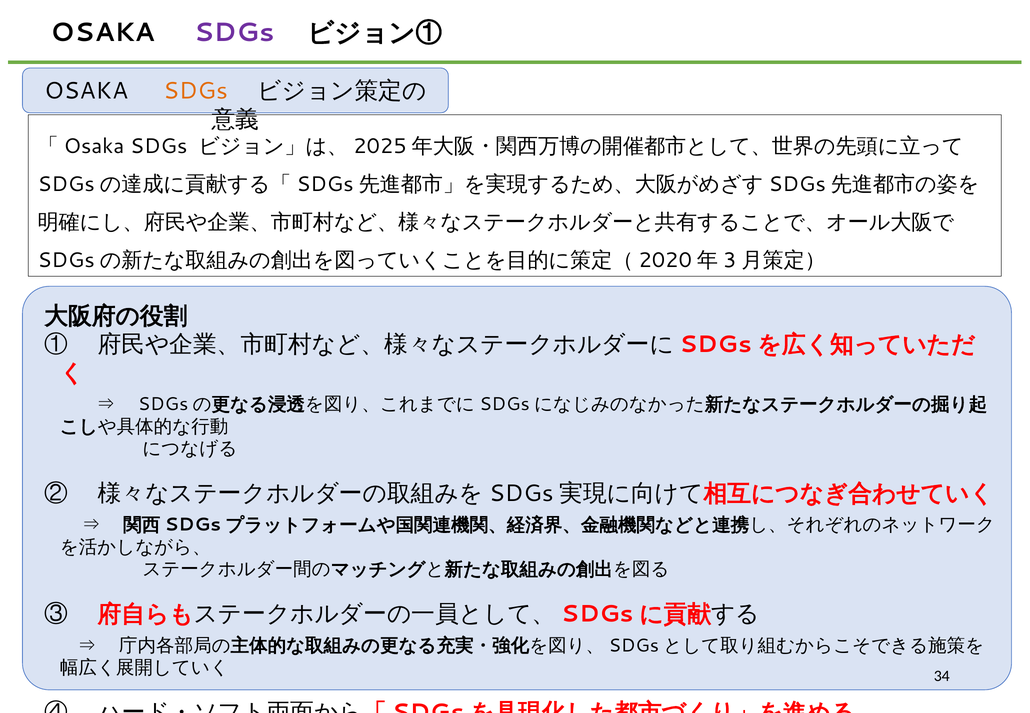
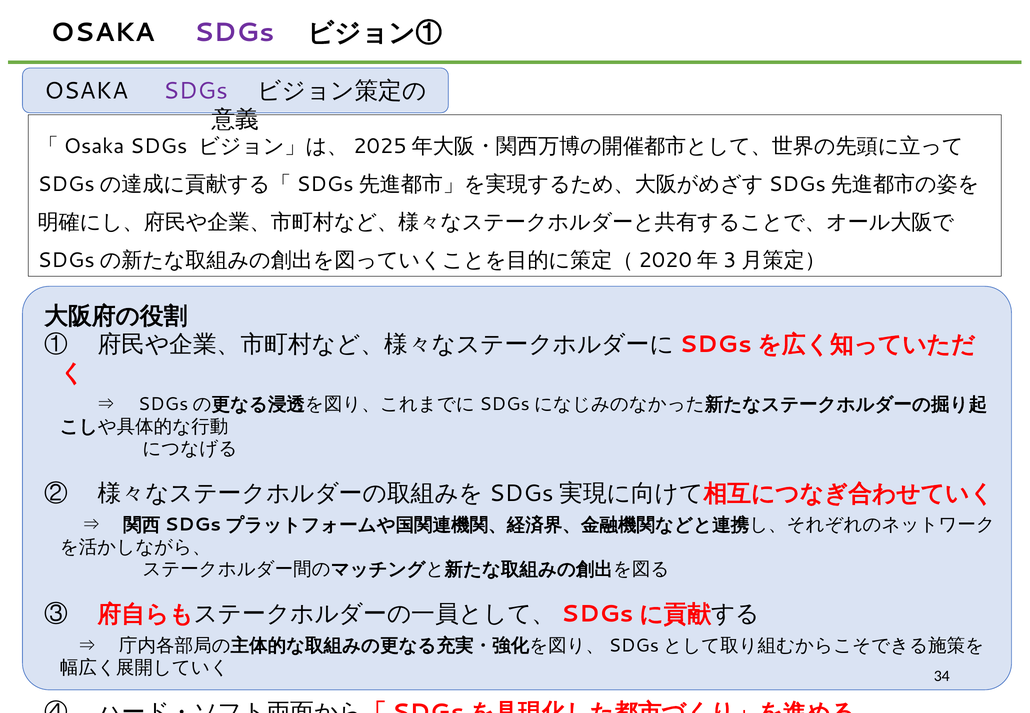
SDGs at (196, 91) colour: orange -> purple
